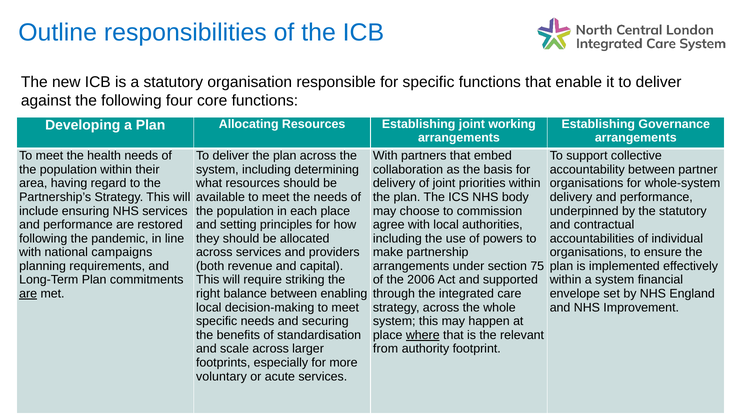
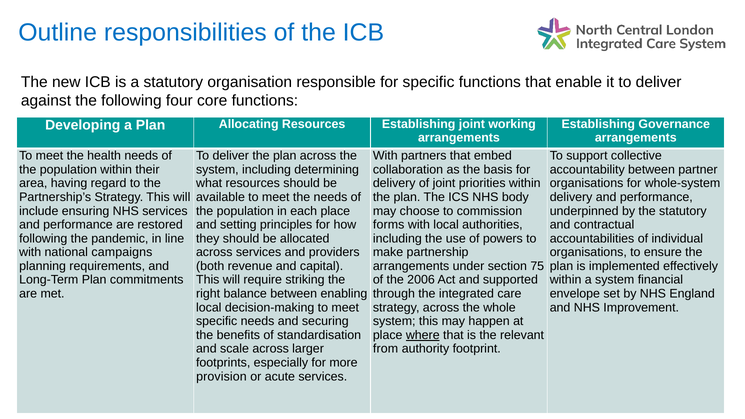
agree: agree -> forms
are at (28, 294) underline: present -> none
voluntary: voluntary -> provision
